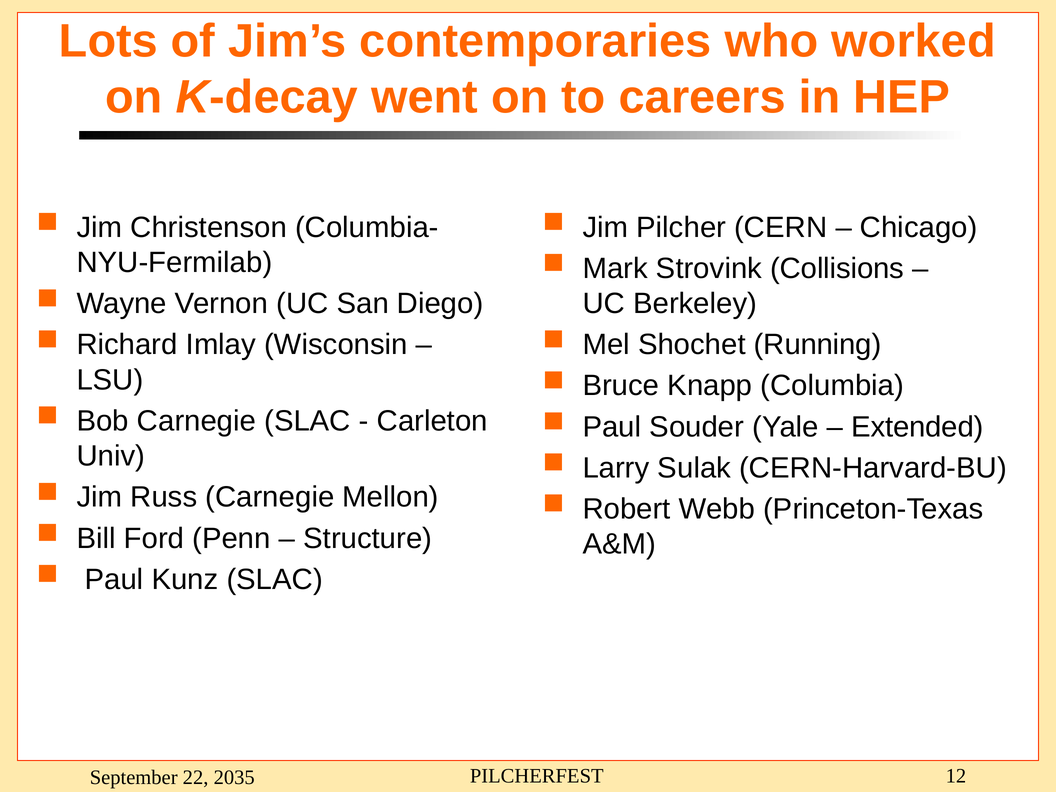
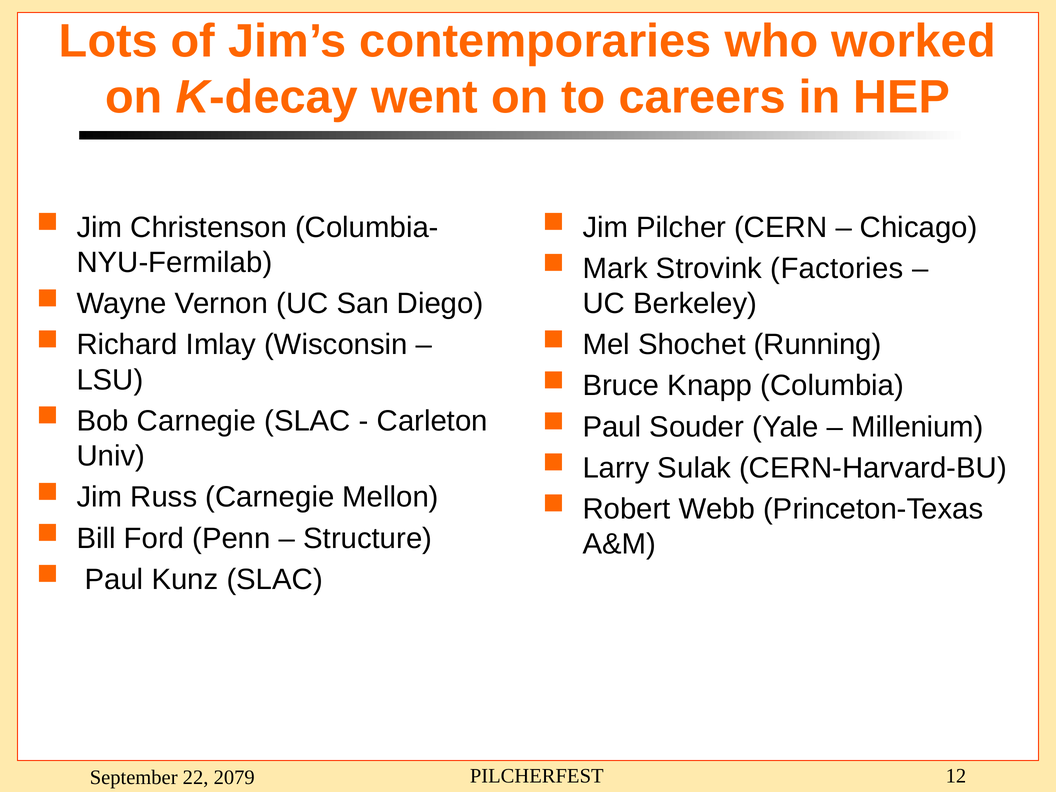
Collisions: Collisions -> Factories
Extended: Extended -> Millenium
2035: 2035 -> 2079
